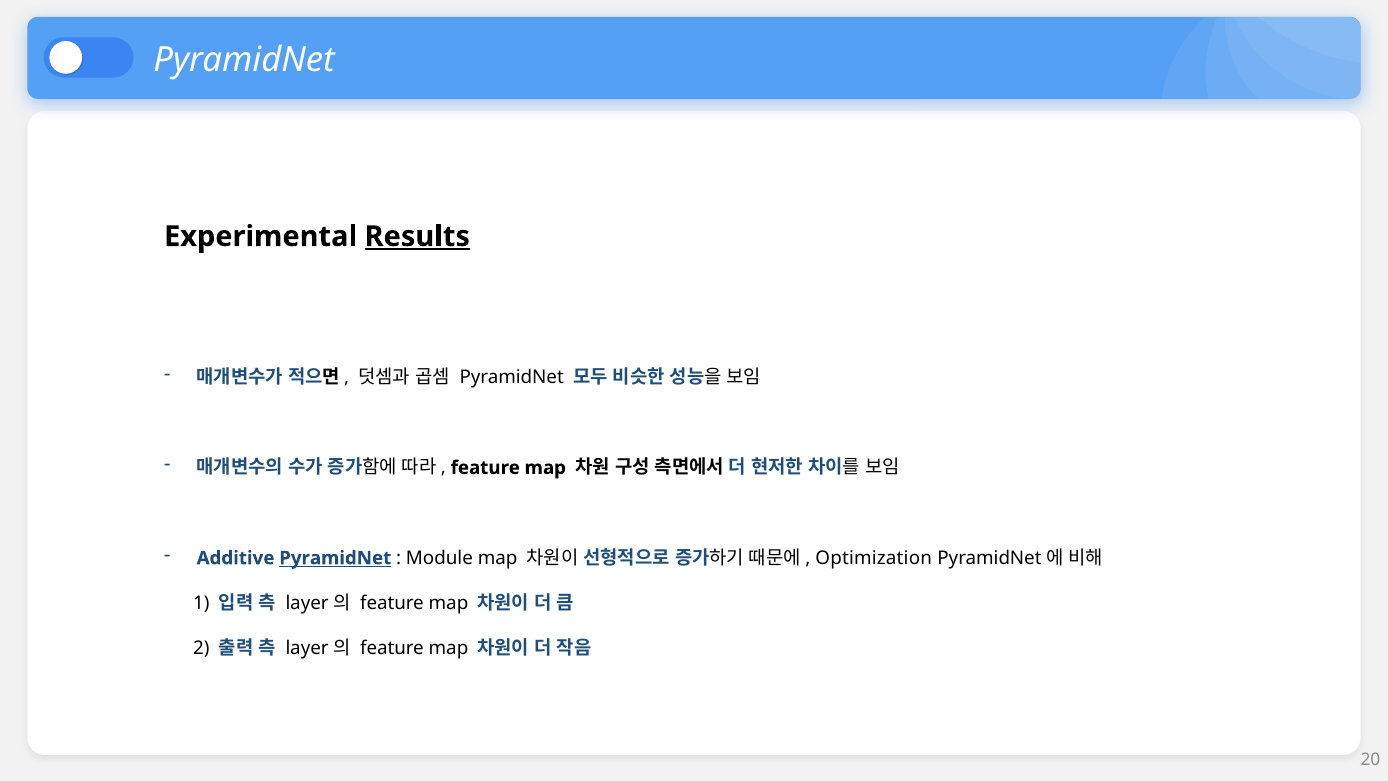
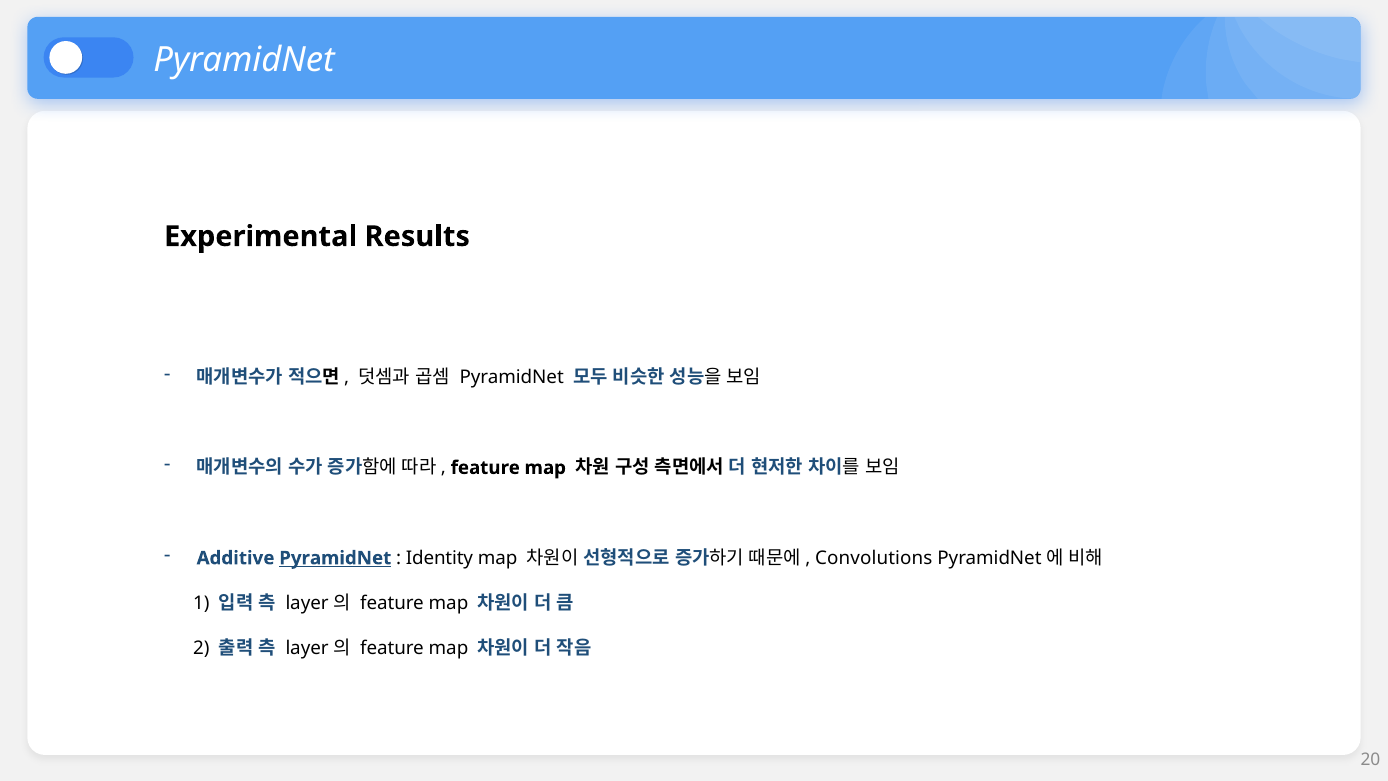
Results underline: present -> none
Module: Module -> Identity
Optimization: Optimization -> Convolutions
